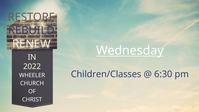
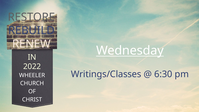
Children/Classes: Children/Classes -> Writings/Classes
